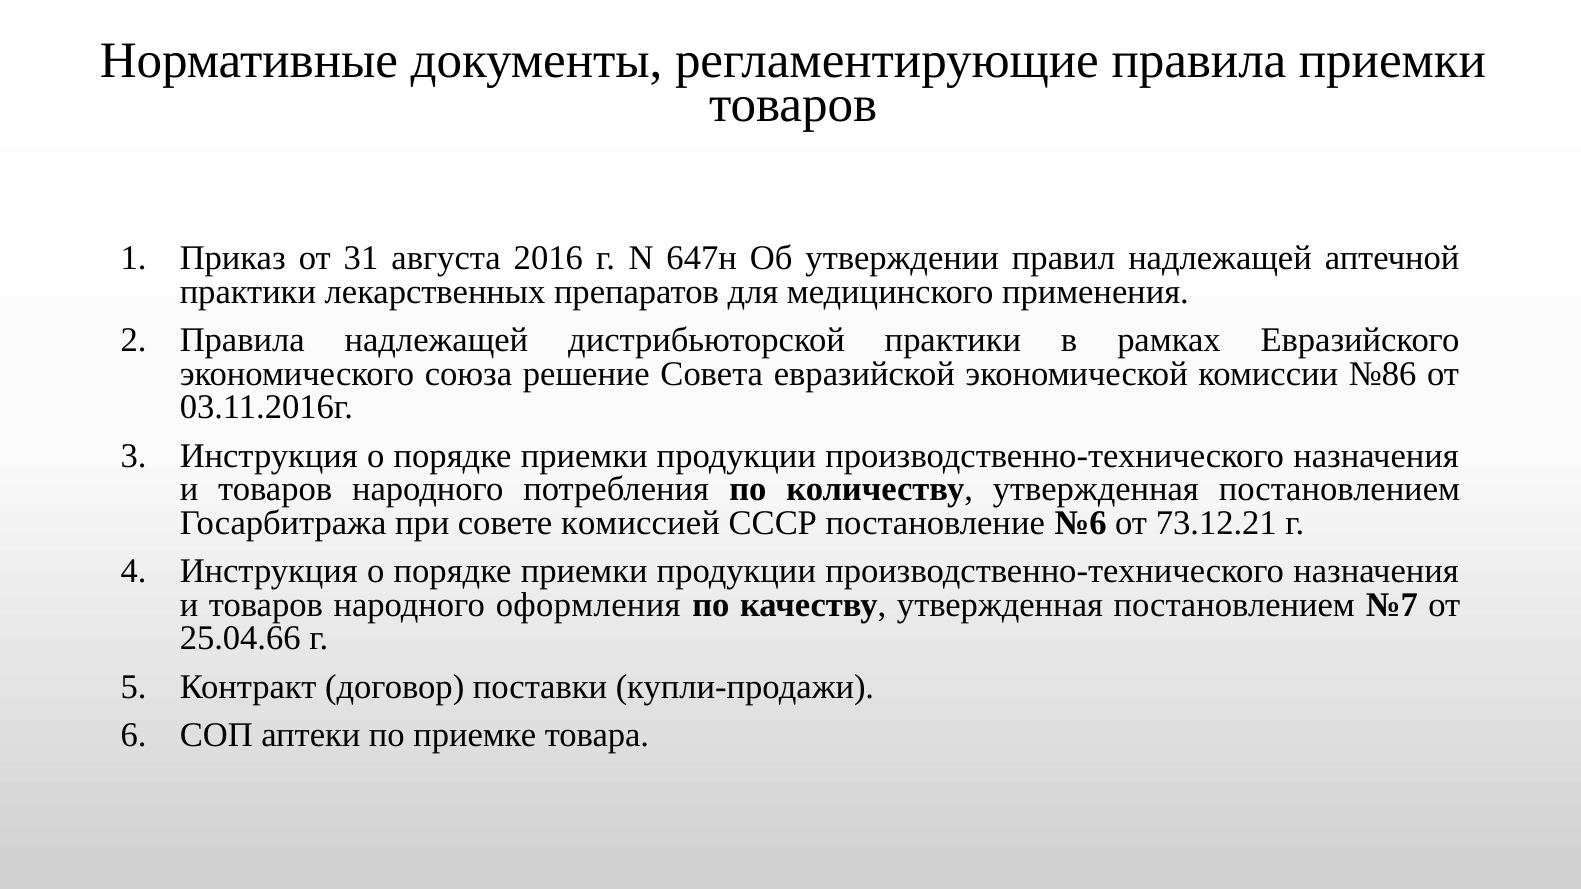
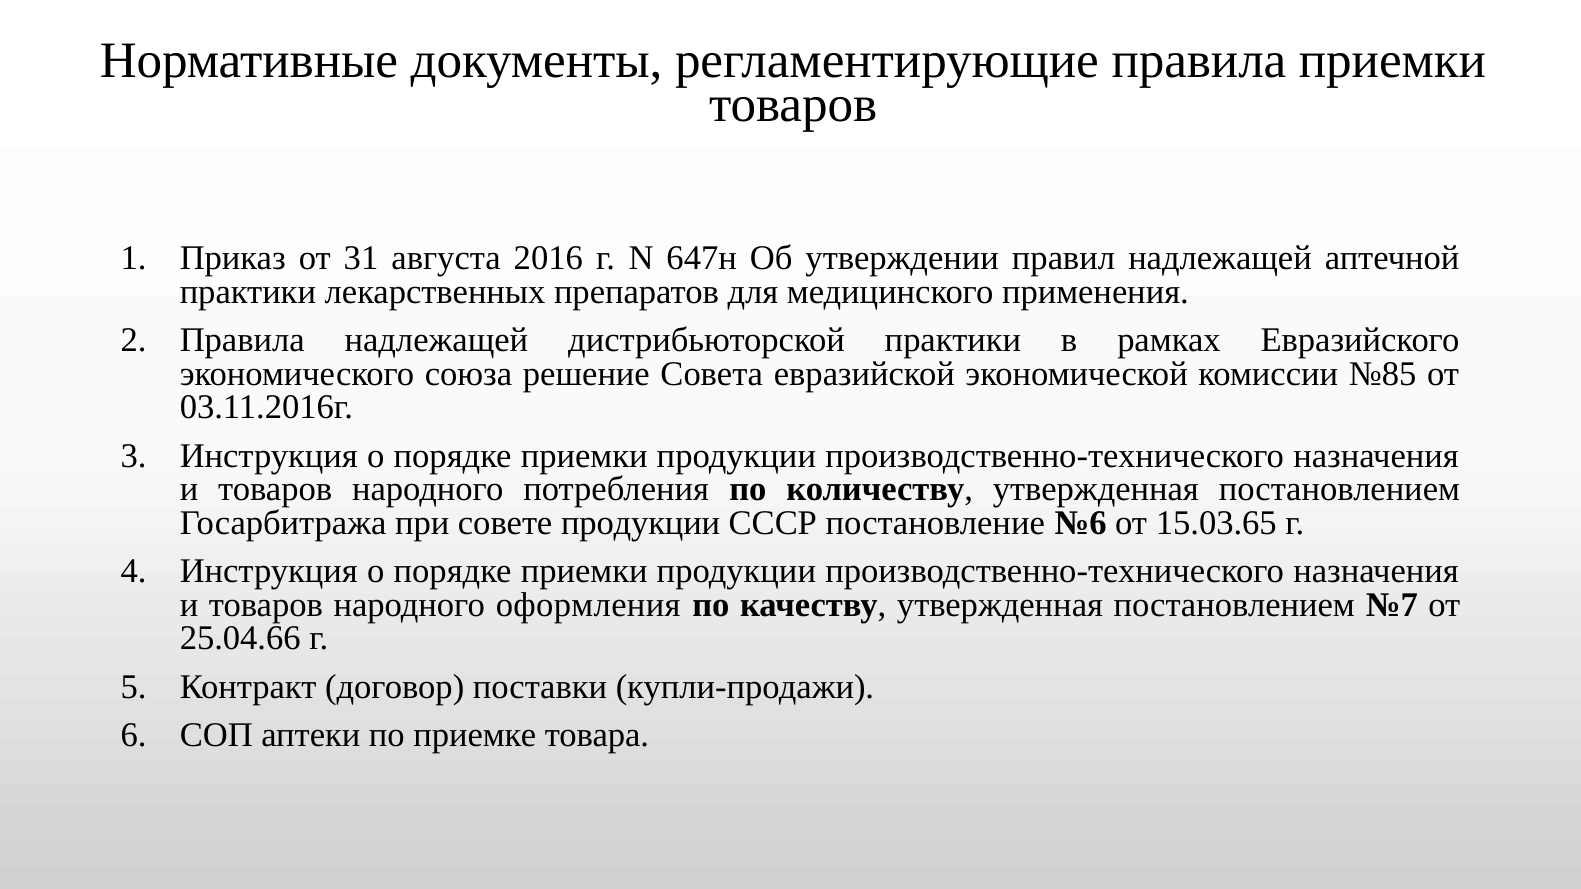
№86: №86 -> №85
совете комиссией: комиссией -> продукции
73.12.21: 73.12.21 -> 15.03.65
